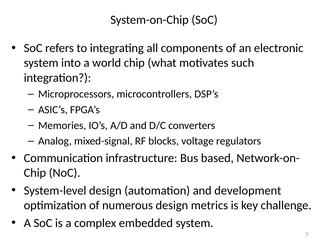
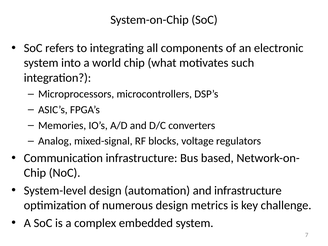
and development: development -> infrastructure
